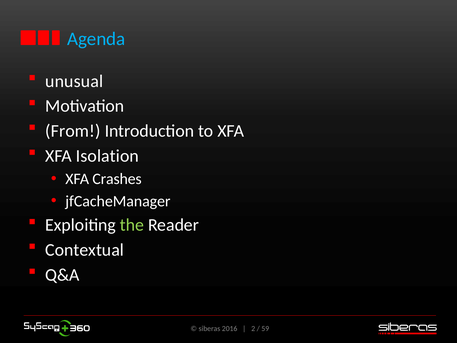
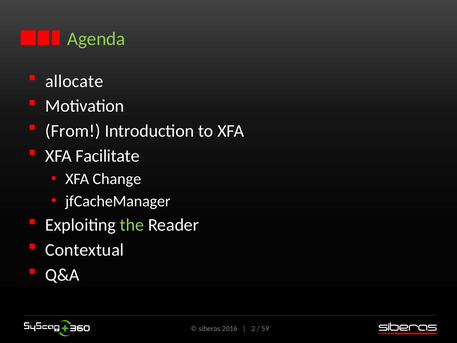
Agenda colour: light blue -> light green
unusual: unusual -> allocate
Isolation: Isolation -> Facilitate
Crashes: Crashes -> Change
